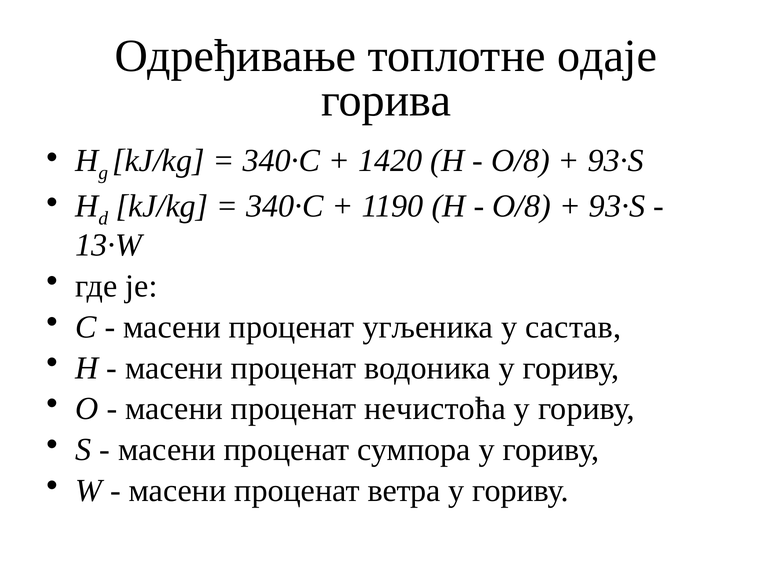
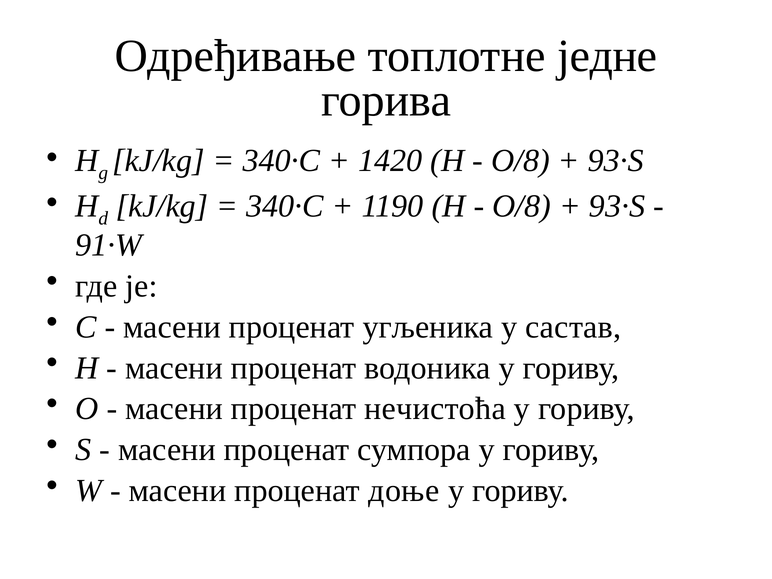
одаје: одаје -> једне
13·W: 13·W -> 91·W
ветра: ветра -> доње
